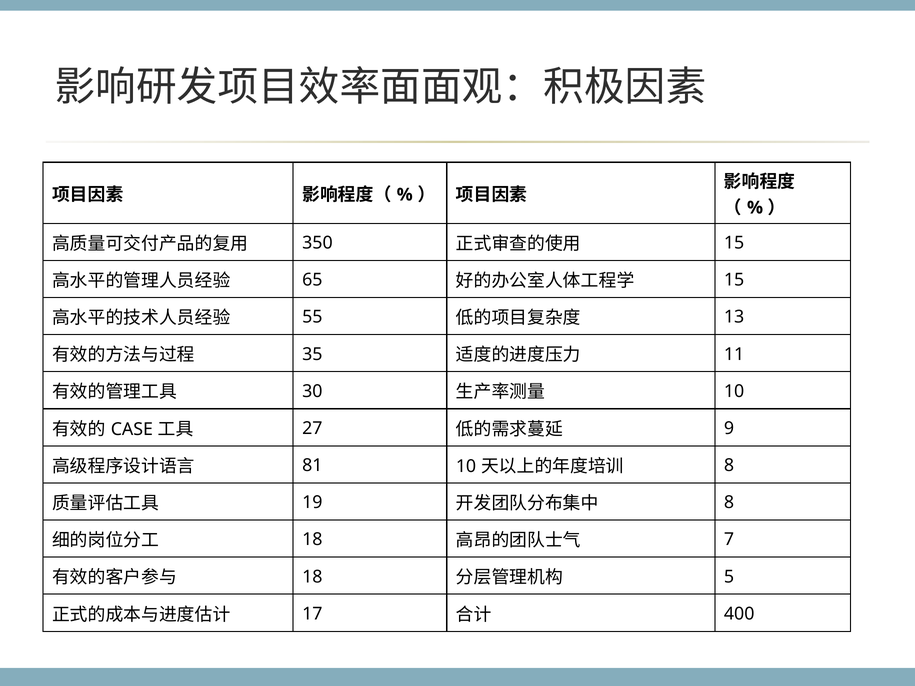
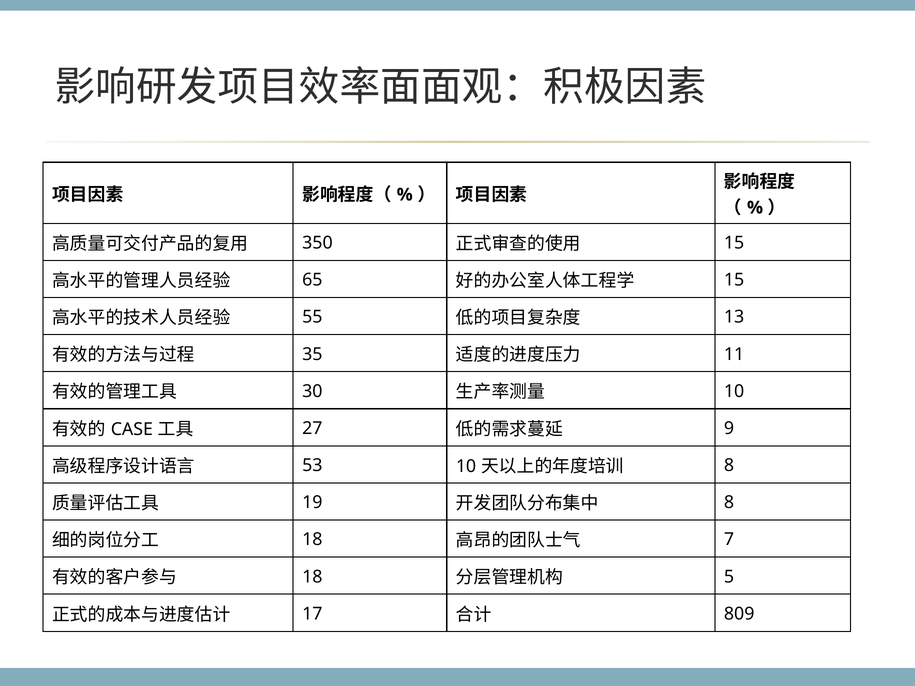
81: 81 -> 53
400: 400 -> 809
